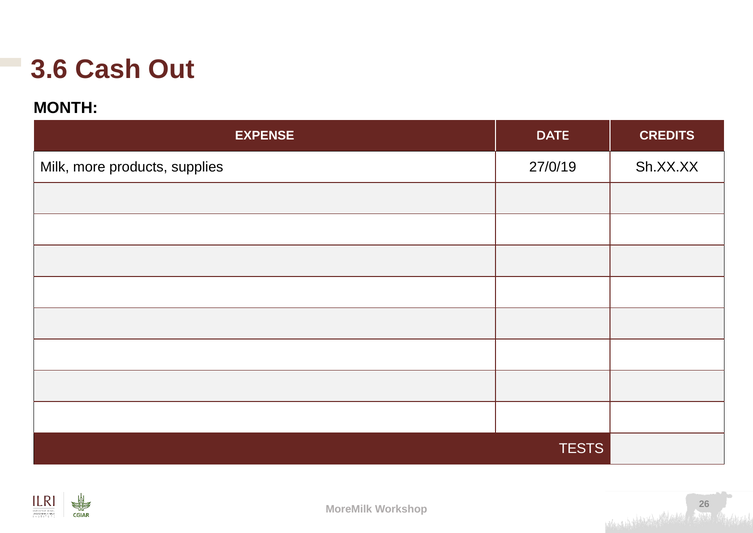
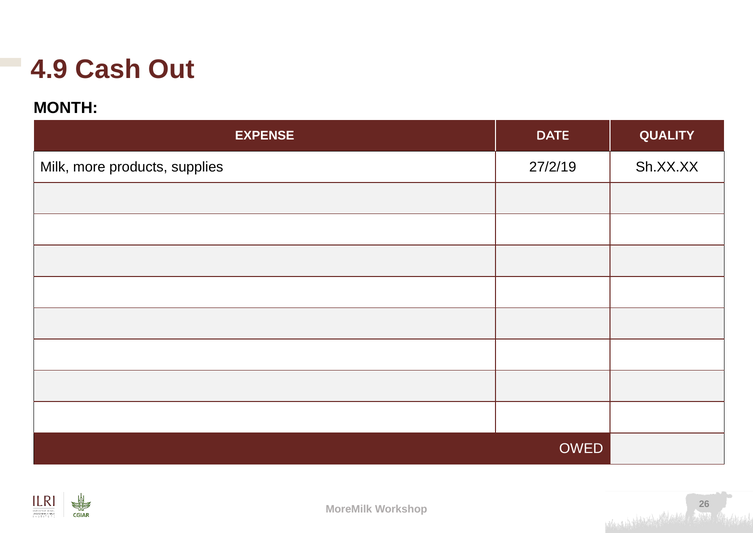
3.6: 3.6 -> 4.9
CREDITS: CREDITS -> QUALITY
27/0/19: 27/0/19 -> 27/2/19
TESTS: TESTS -> OWED
